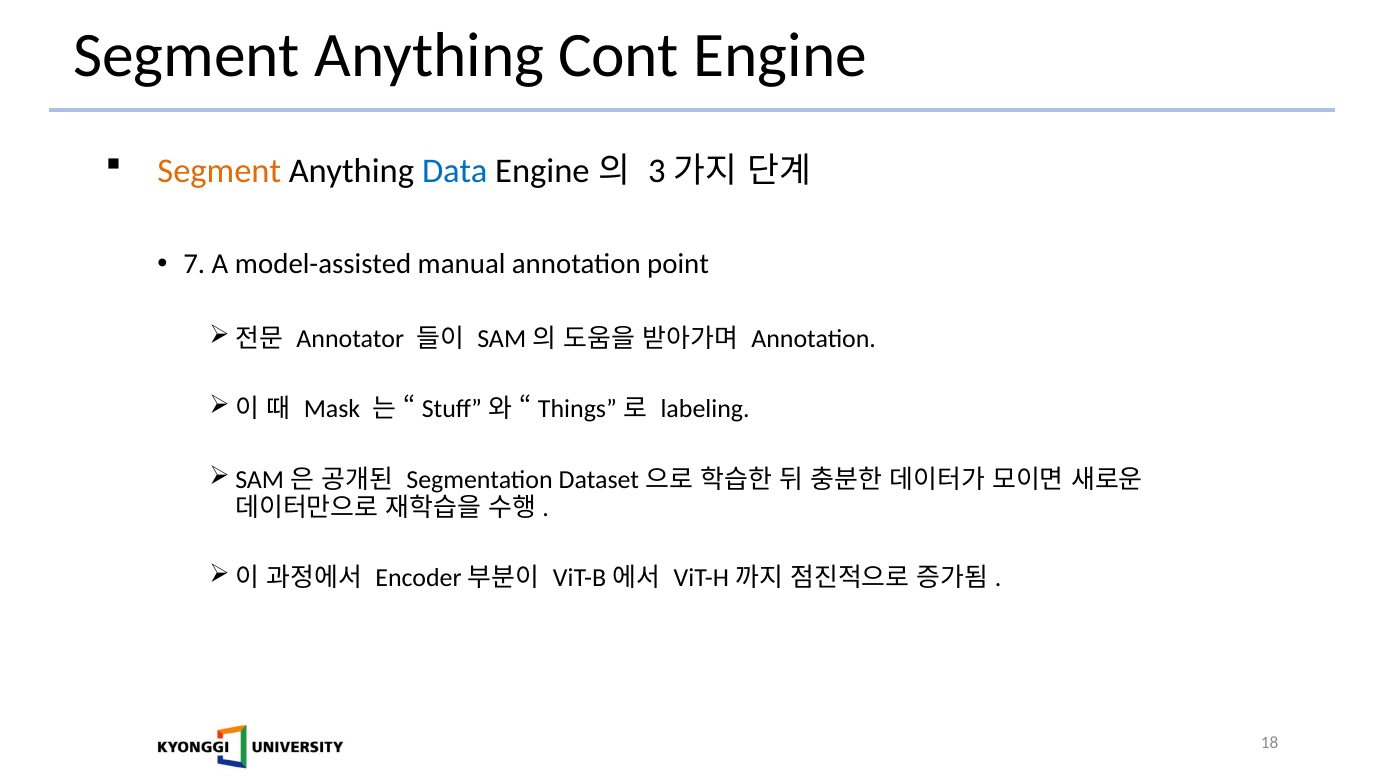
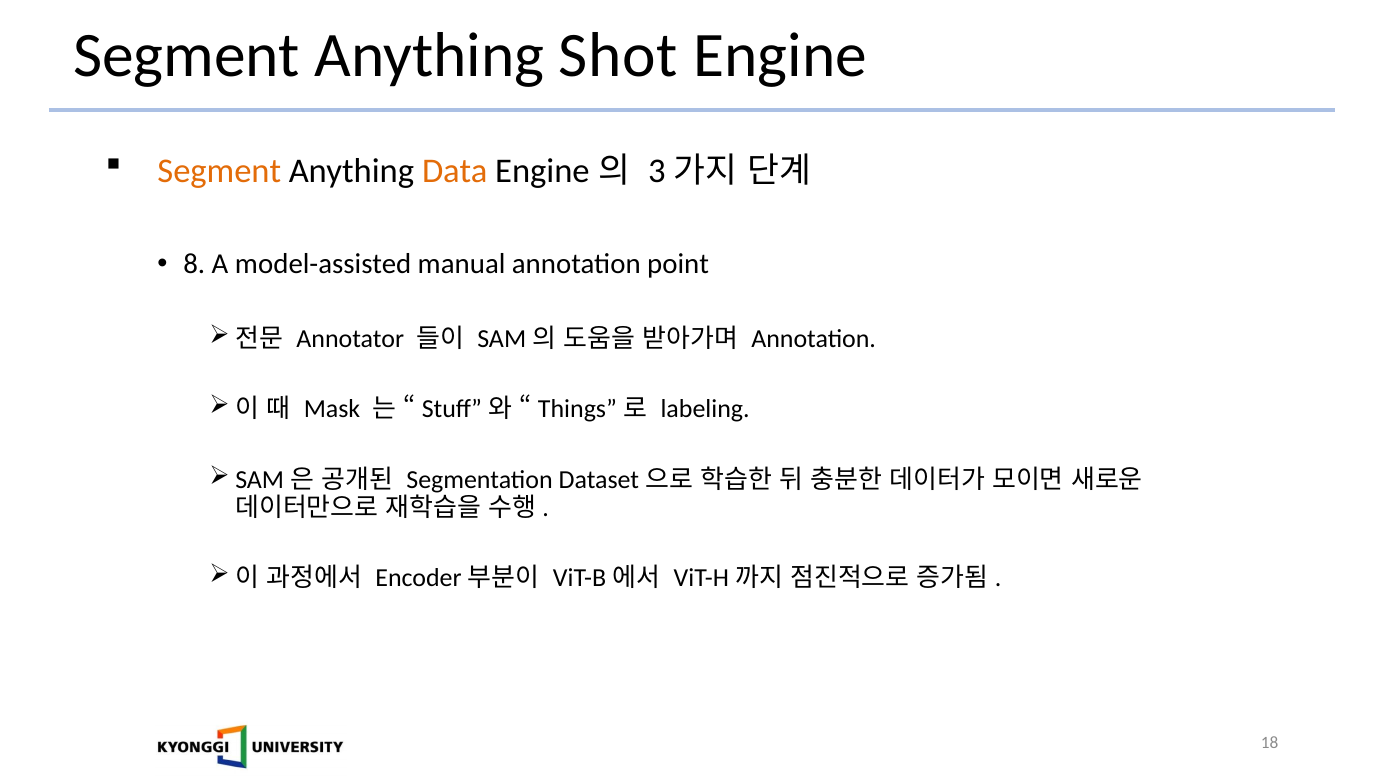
Cont: Cont -> Shot
Data colour: blue -> orange
7: 7 -> 8
